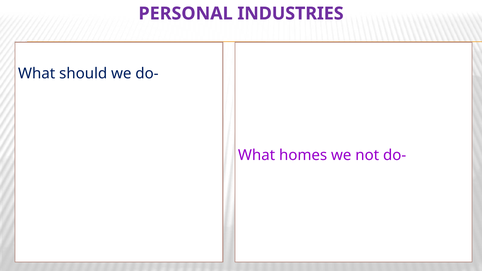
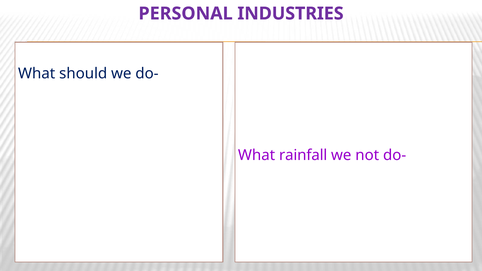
homes: homes -> rainfall
